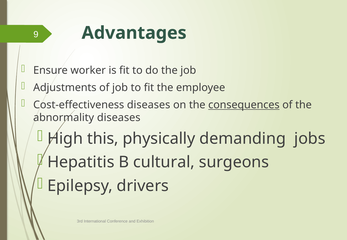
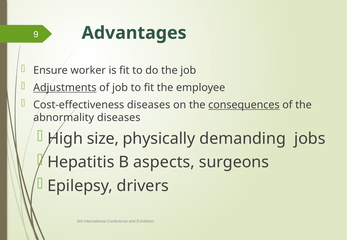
Adjustments underline: none -> present
this: this -> size
cultural: cultural -> aspects
